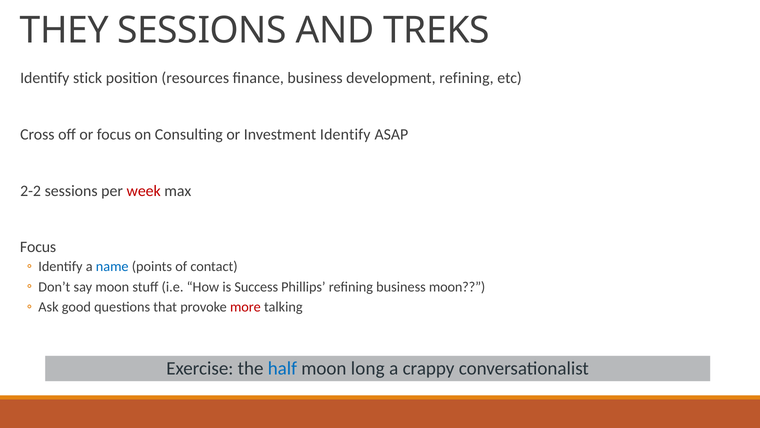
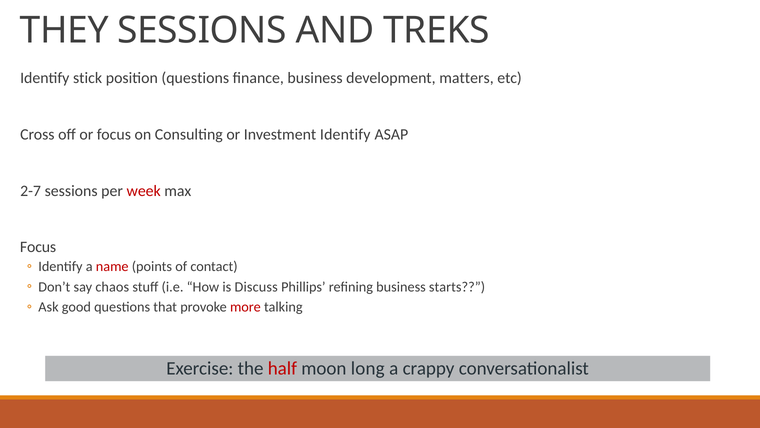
position resources: resources -> questions
development refining: refining -> matters
2-2: 2-2 -> 2-7
name colour: blue -> red
say moon: moon -> chaos
Success: Success -> Discuss
business moon: moon -> starts
half colour: blue -> red
